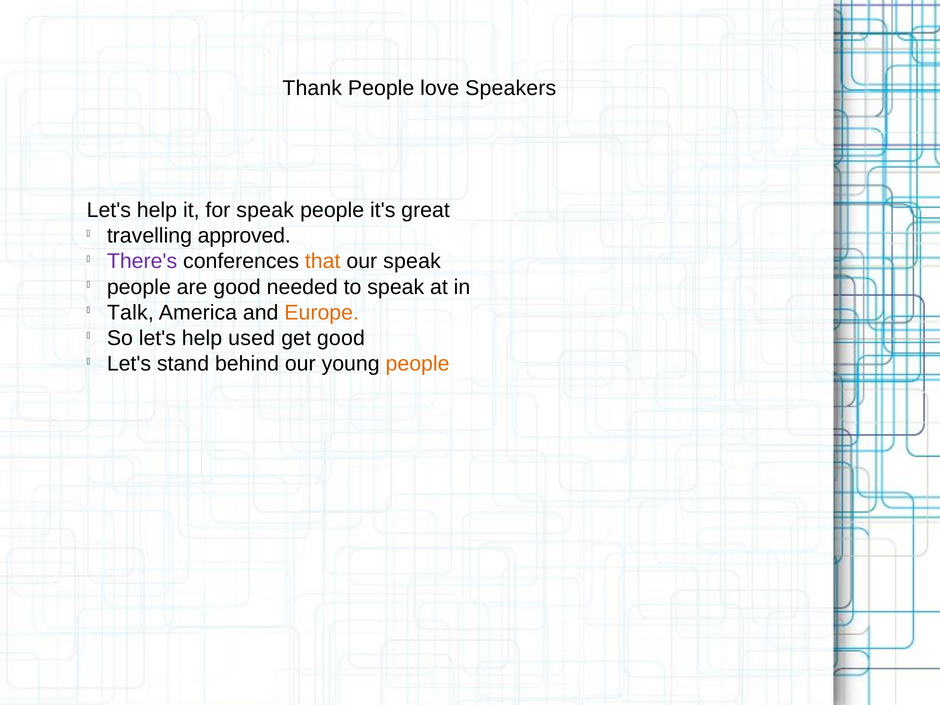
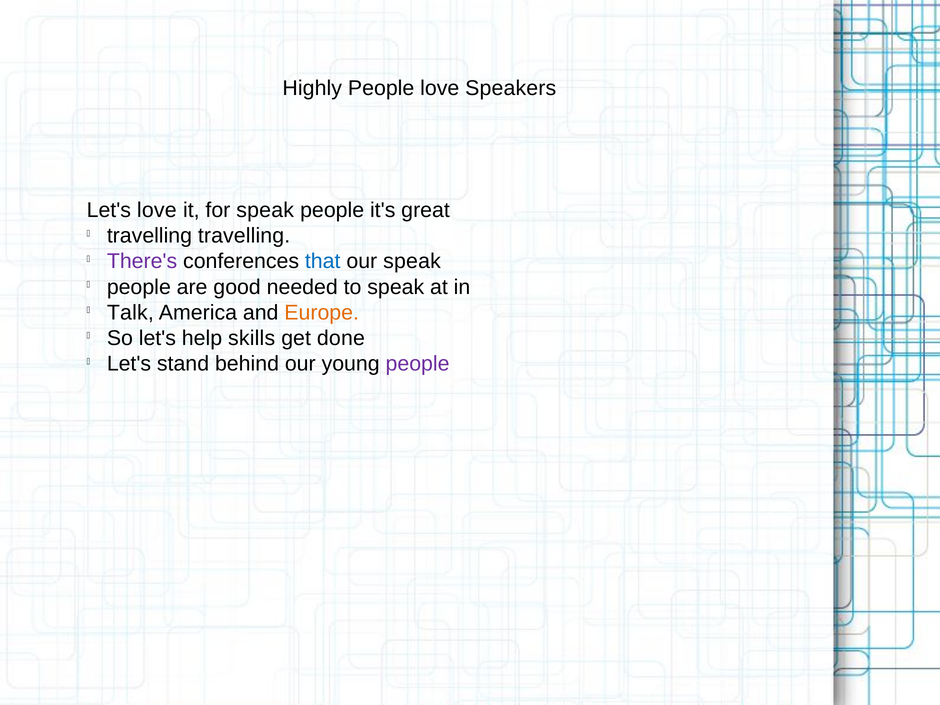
Thank: Thank -> Highly
help at (157, 210): help -> love
travelling approved: approved -> travelling
that colour: orange -> blue
used: used -> skills
get good: good -> done
people at (418, 364) colour: orange -> purple
